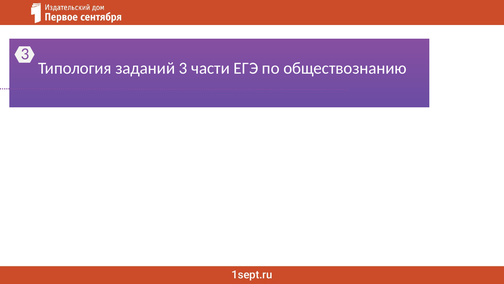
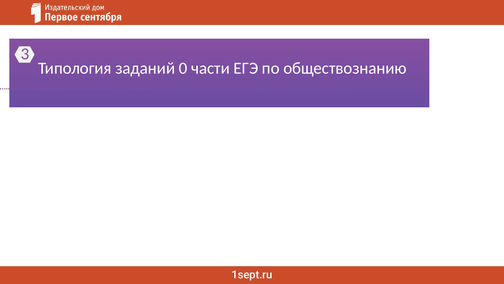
заданий 3: 3 -> 0
